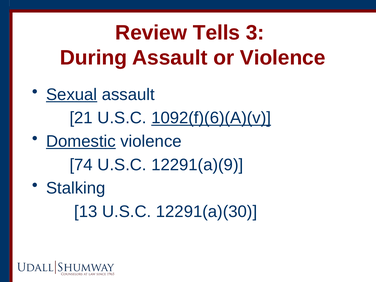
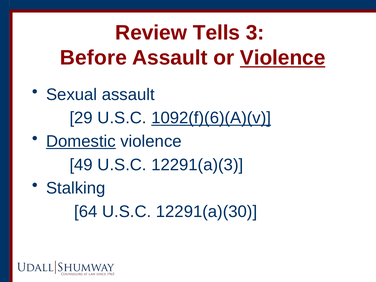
During: During -> Before
Violence at (283, 58) underline: none -> present
Sexual underline: present -> none
21: 21 -> 29
74: 74 -> 49
12291(a)(9: 12291(a)(9 -> 12291(a)(3
13: 13 -> 64
